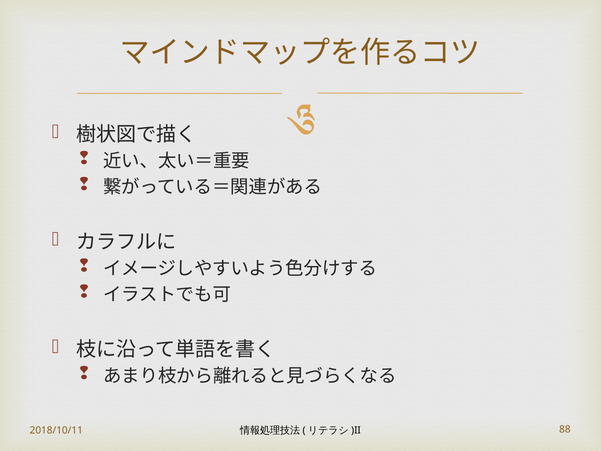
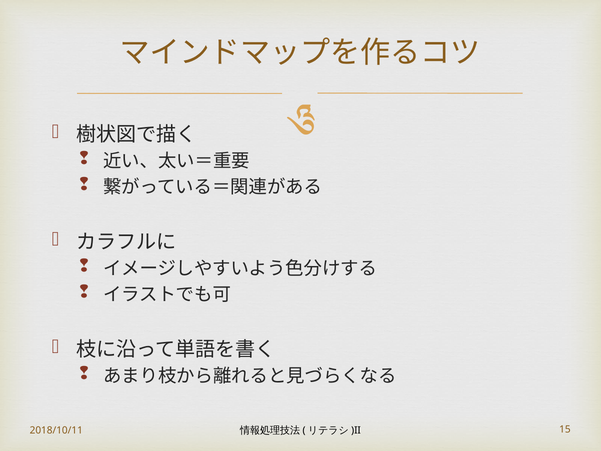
88: 88 -> 15
